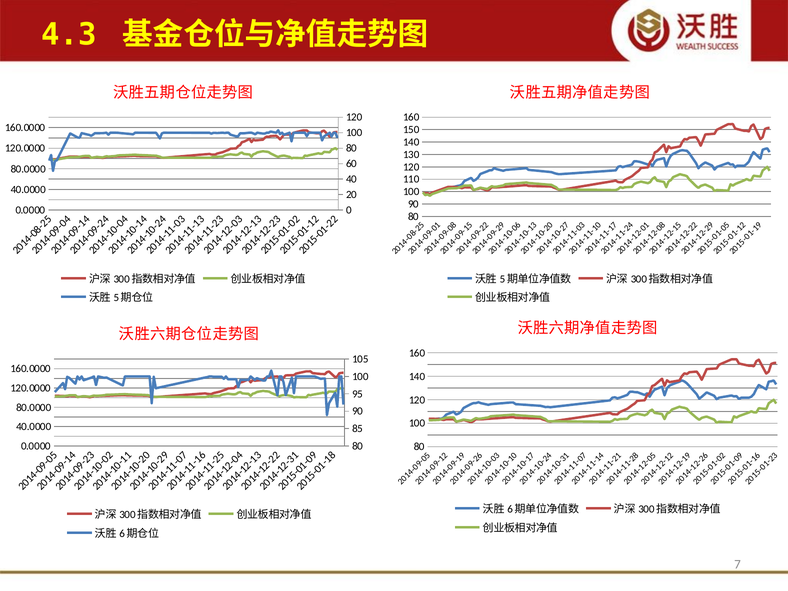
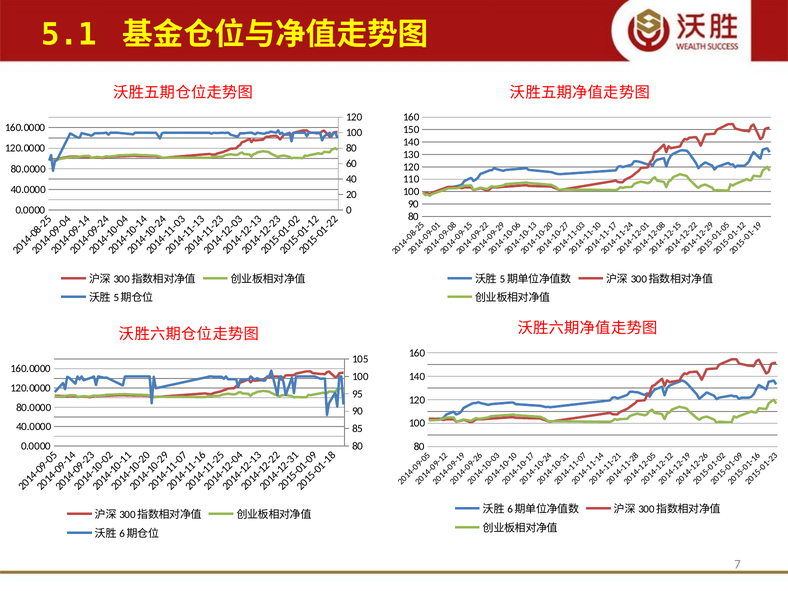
4.3: 4.3 -> 5.1
